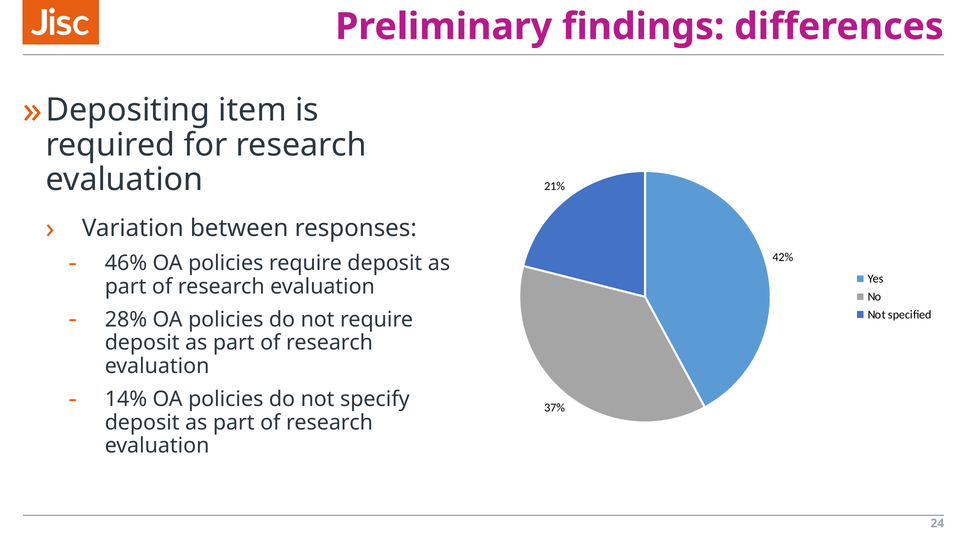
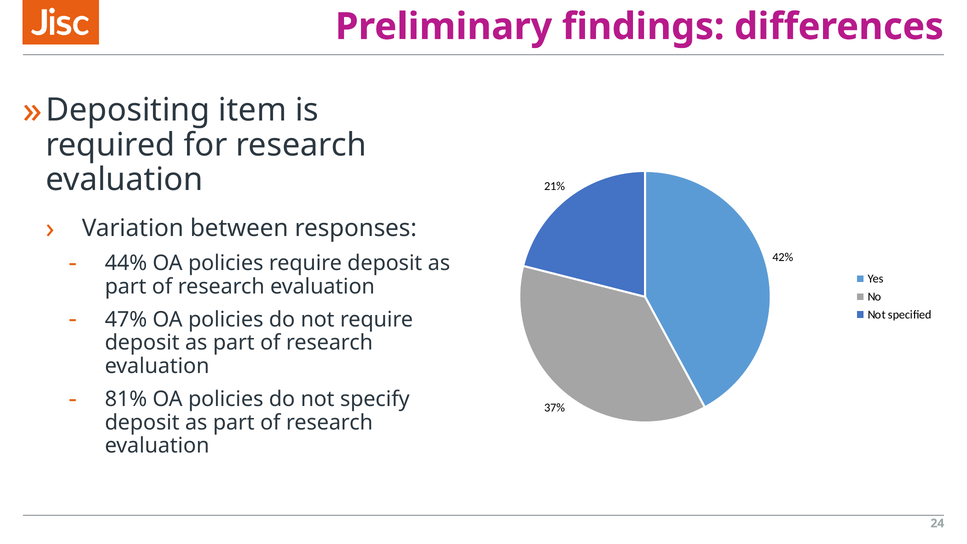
46%: 46% -> 44%
28%: 28% -> 47%
14%: 14% -> 81%
